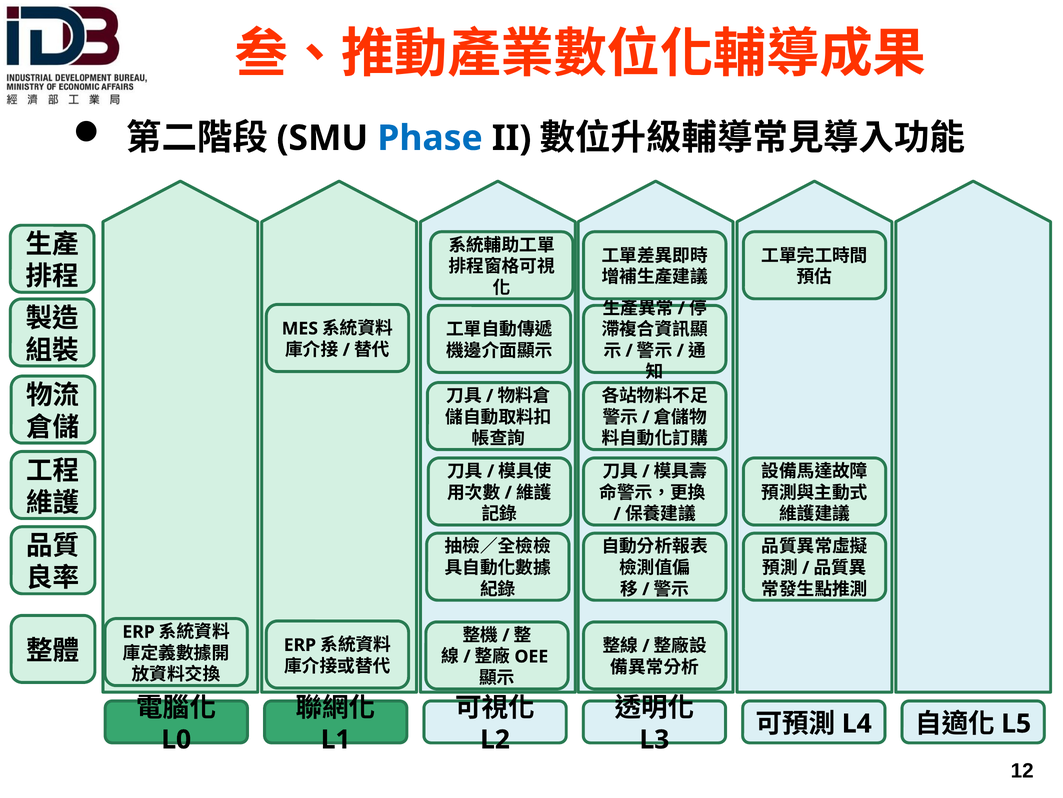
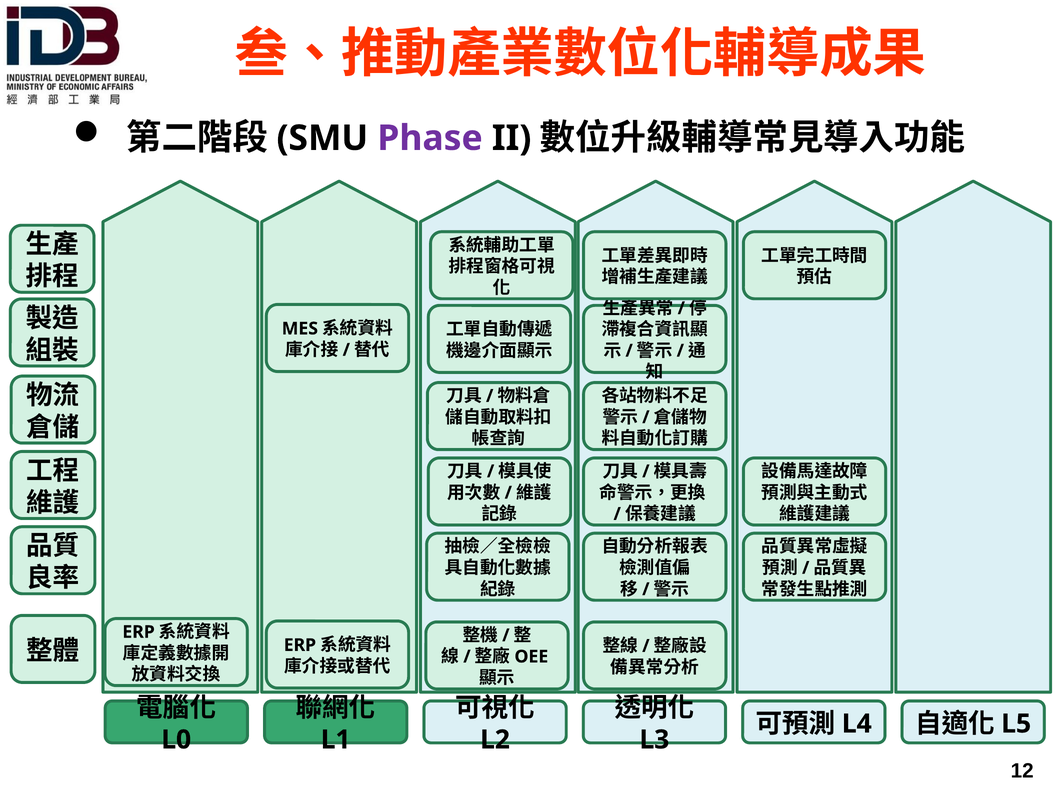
Phase colour: blue -> purple
